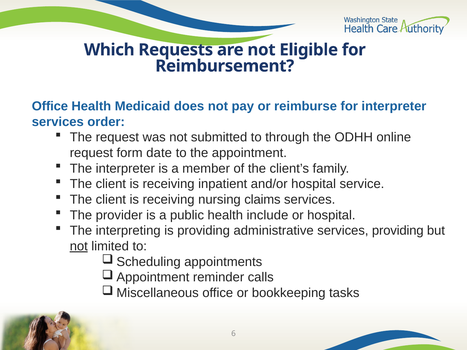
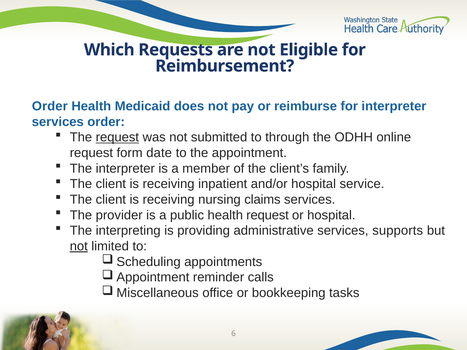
Office at (50, 106): Office -> Order
request at (117, 137) underline: none -> present
health include: include -> request
services providing: providing -> supports
